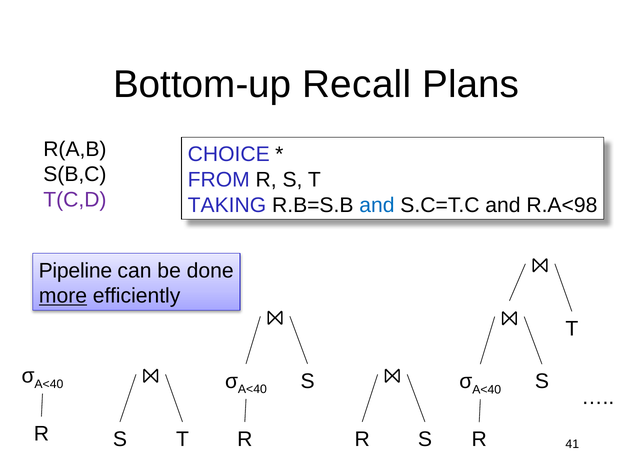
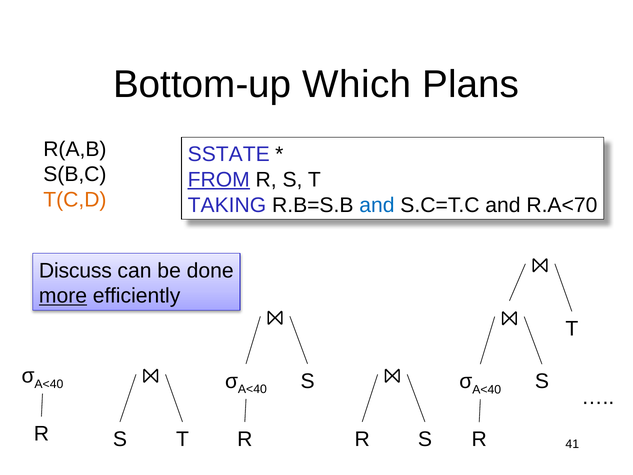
Recall: Recall -> Which
CHOICE: CHOICE -> SSTATE
FROM underline: none -> present
T(C,D colour: purple -> orange
R.A<98: R.A<98 -> R.A<70
Pipeline: Pipeline -> Discuss
